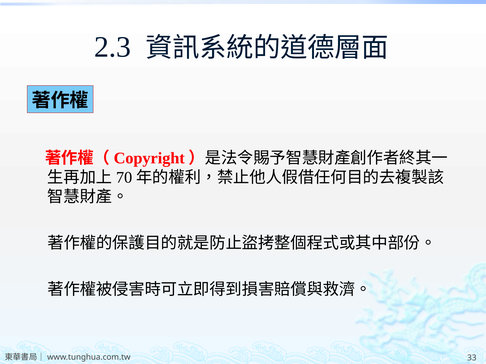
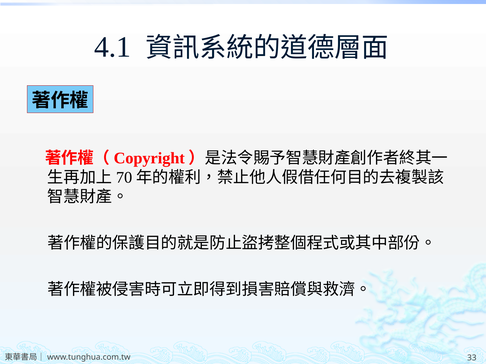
2.3: 2.3 -> 4.1
